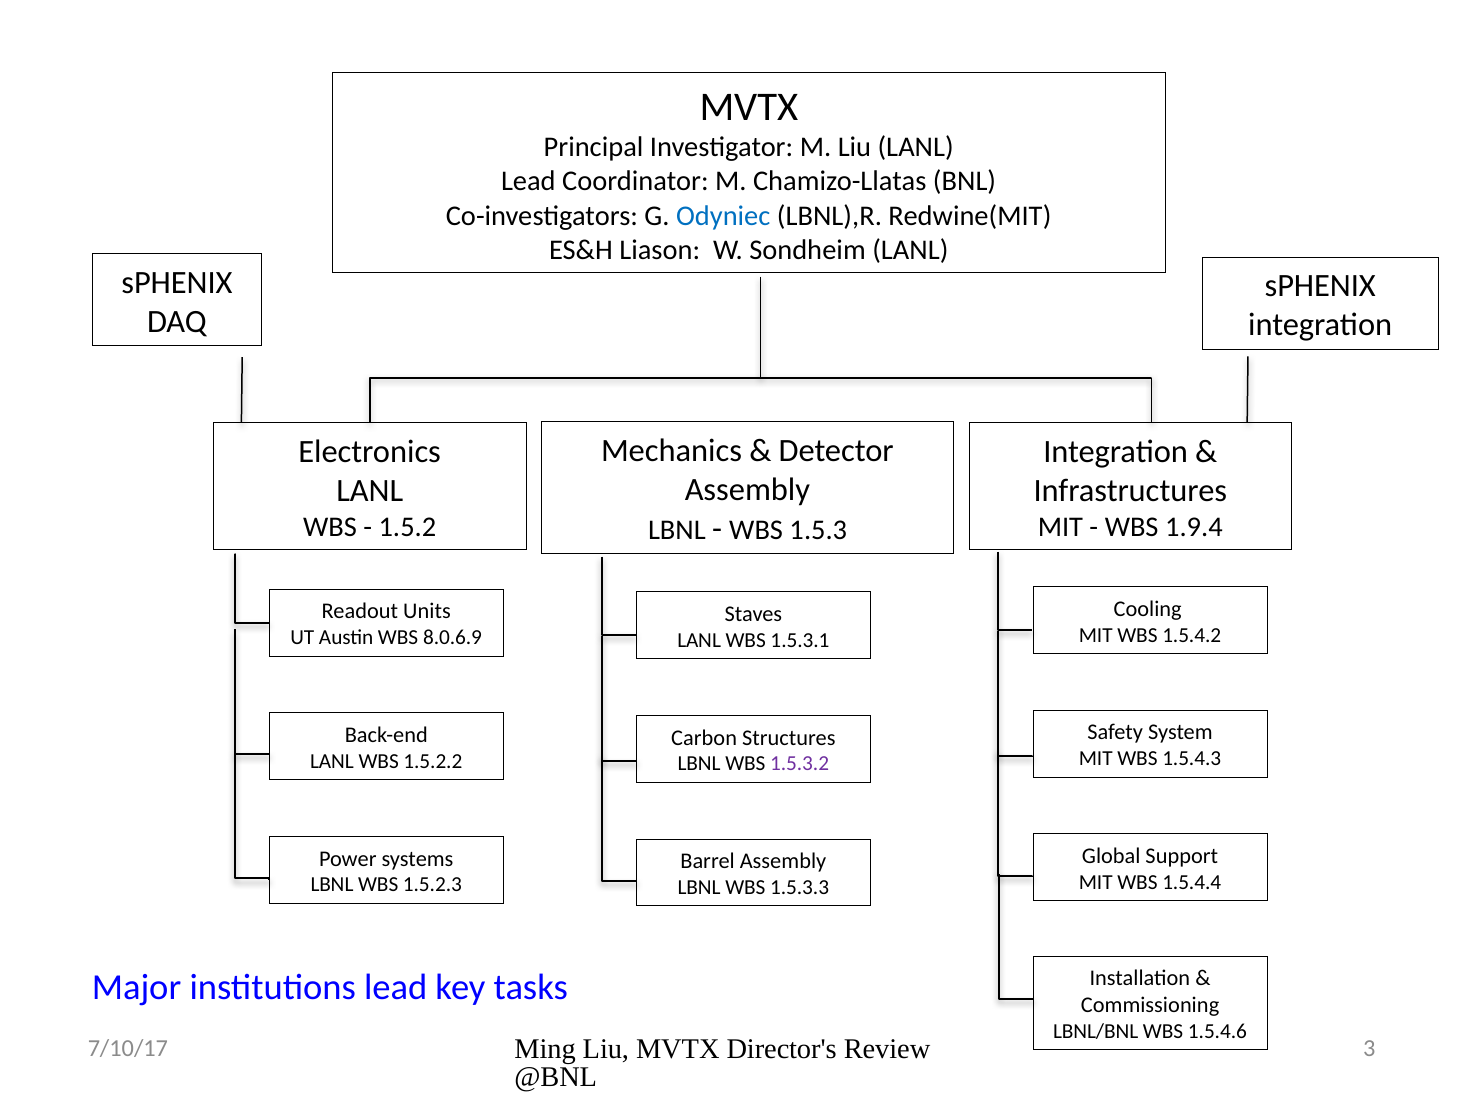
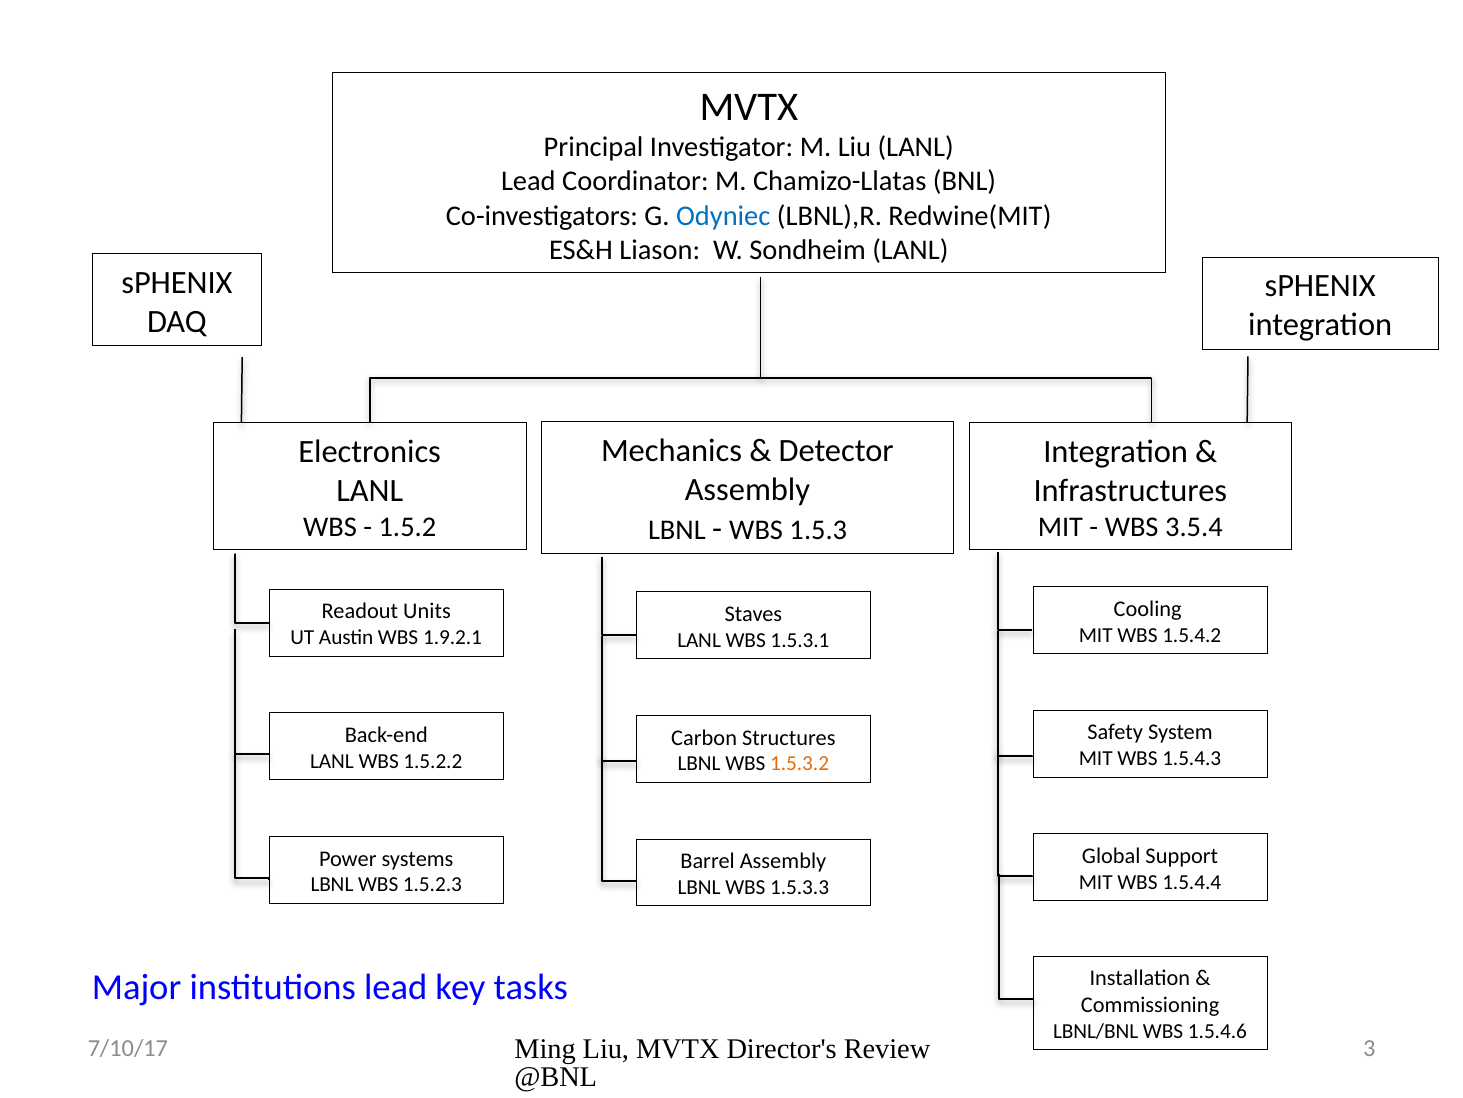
1.9.4: 1.9.4 -> 3.5.4
8.0.6.9: 8.0.6.9 -> 1.9.2.1
1.5.3.2 colour: purple -> orange
